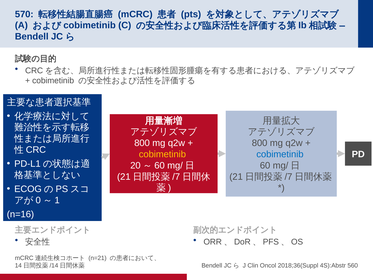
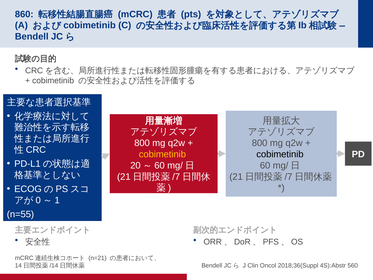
570: 570 -> 860
cobimetinib at (280, 154) colour: blue -> black
n=16: n=16 -> n=55
